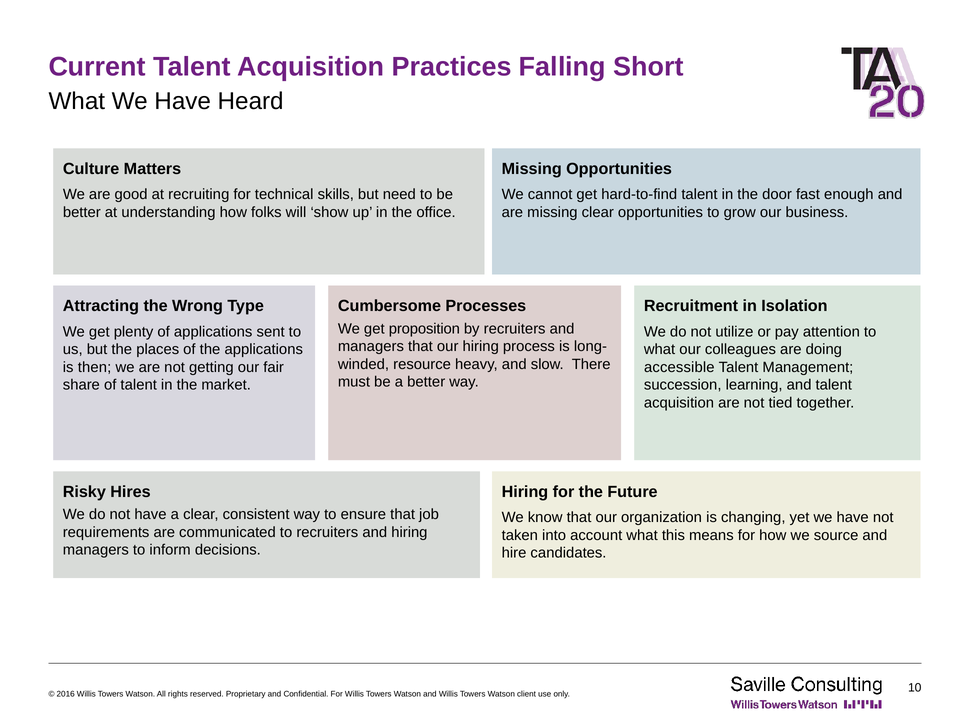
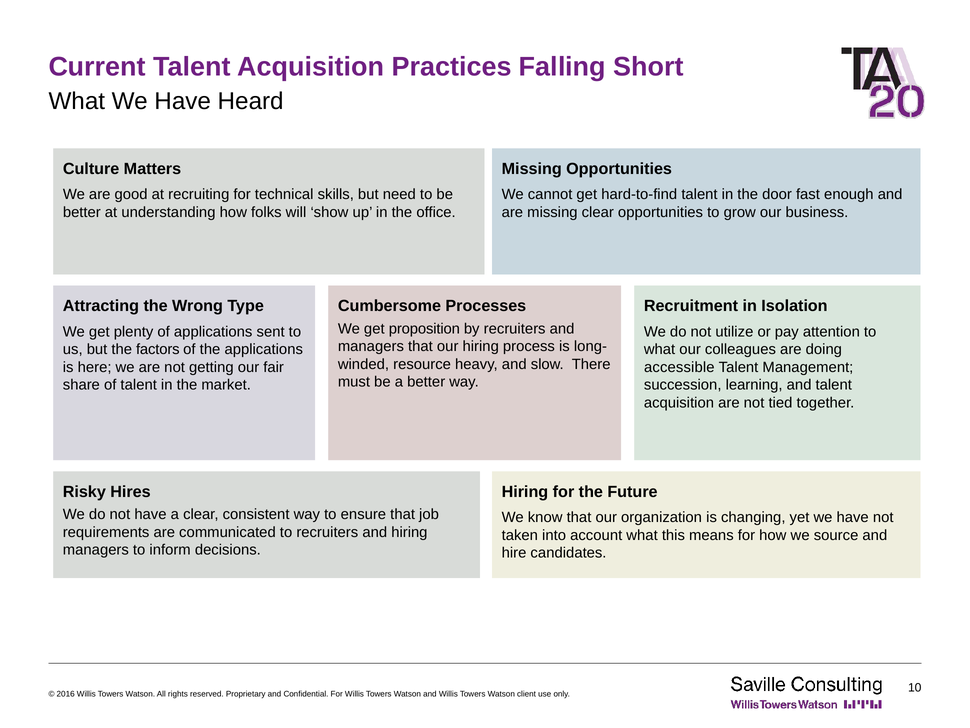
places: places -> factors
then: then -> here
